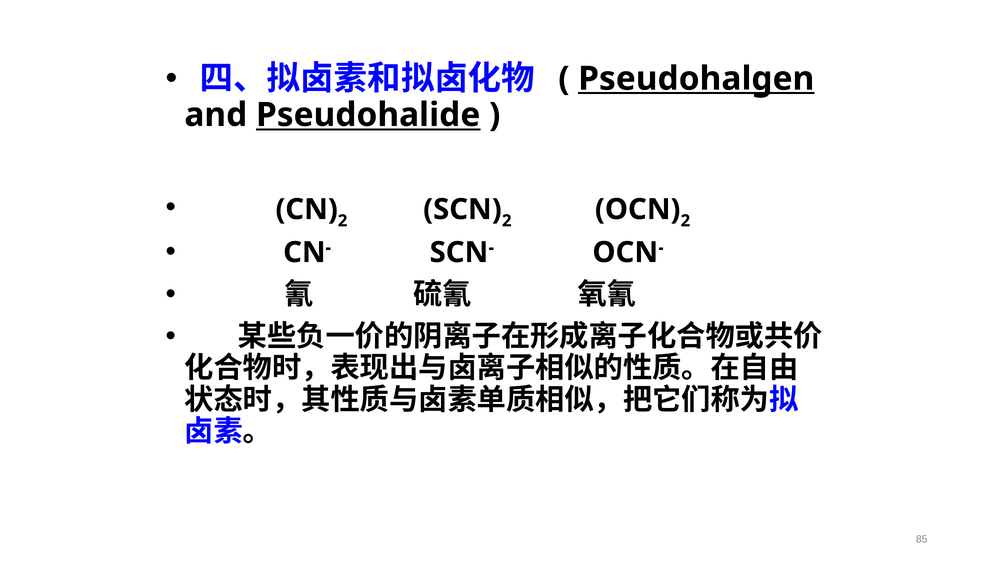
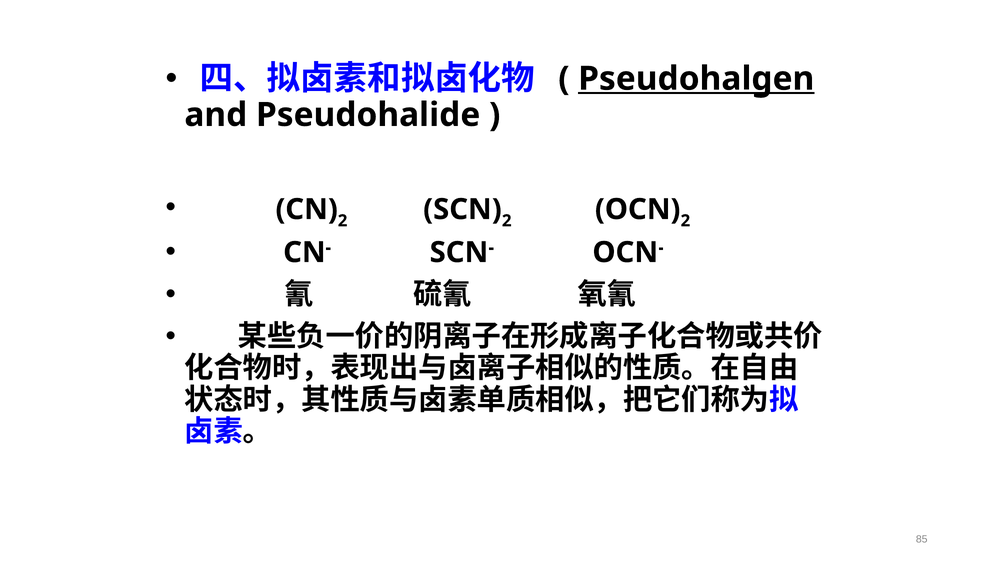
Pseudohalide underline: present -> none
